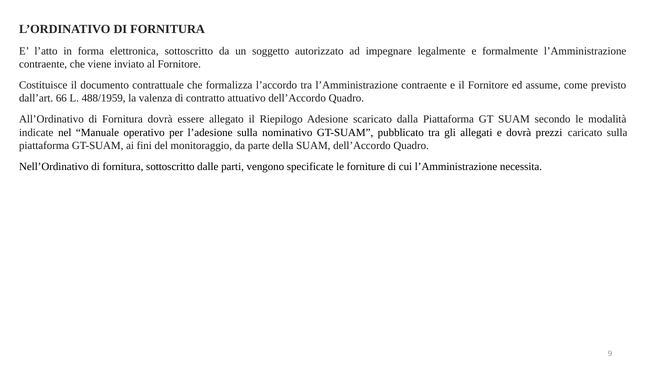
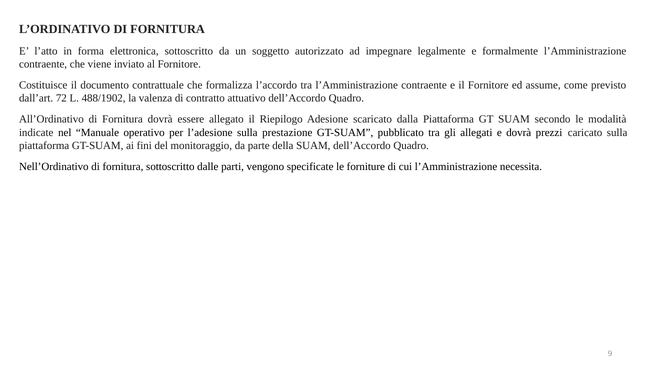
66: 66 -> 72
488/1959: 488/1959 -> 488/1902
nominativo: nominativo -> prestazione
